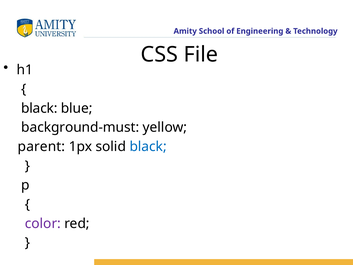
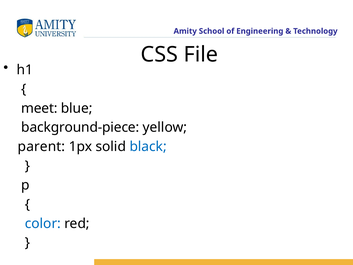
black at (39, 108): black -> meet
background-must: background-must -> background-piece
color colour: purple -> blue
